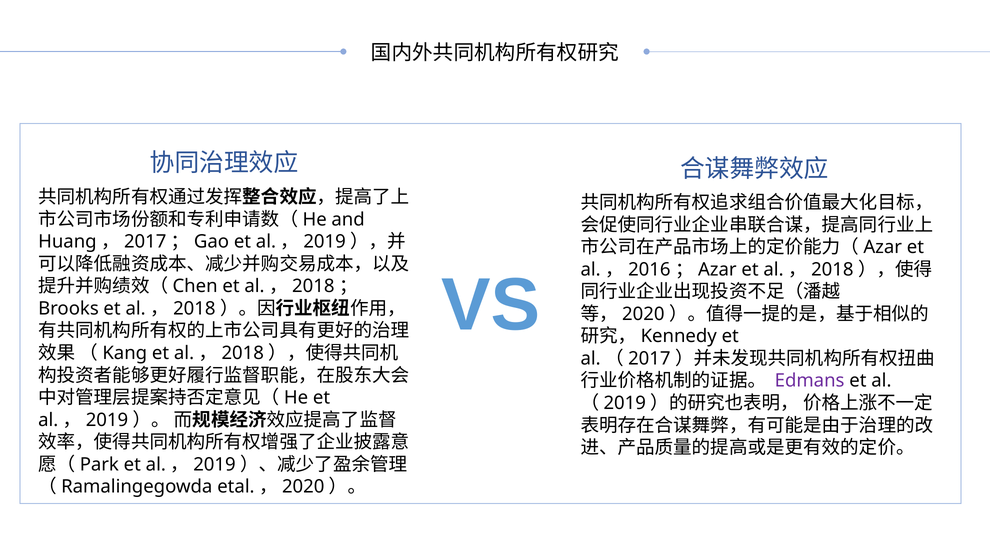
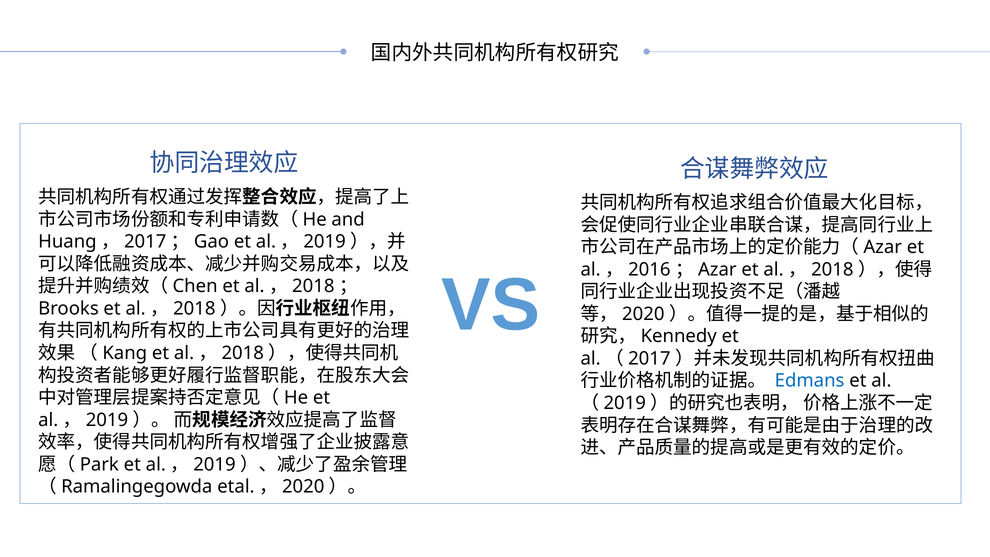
Edmans colour: purple -> blue
